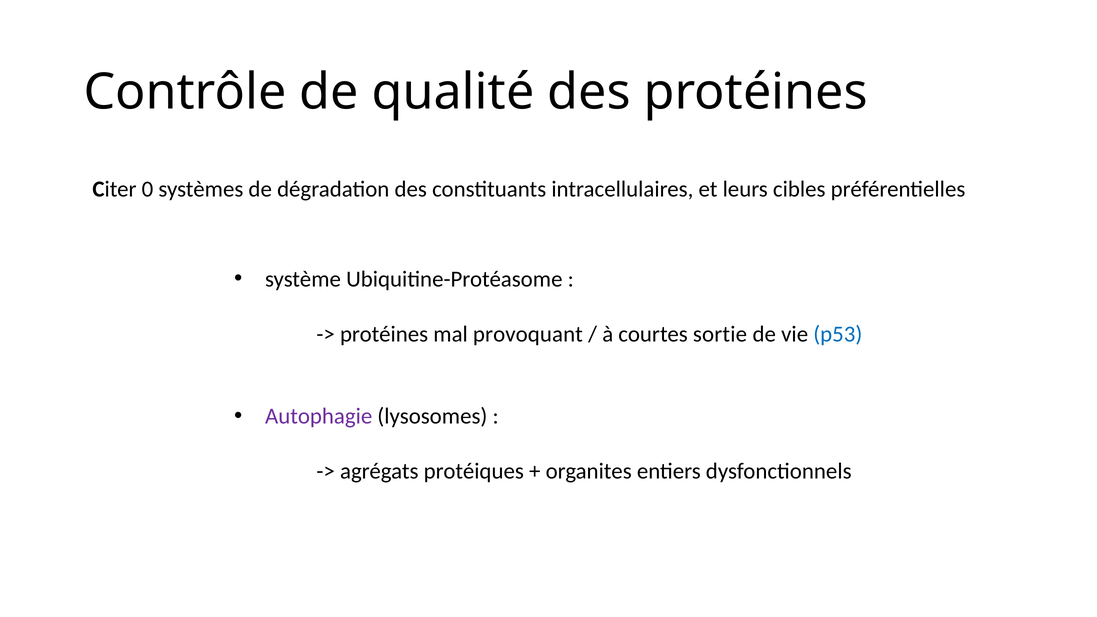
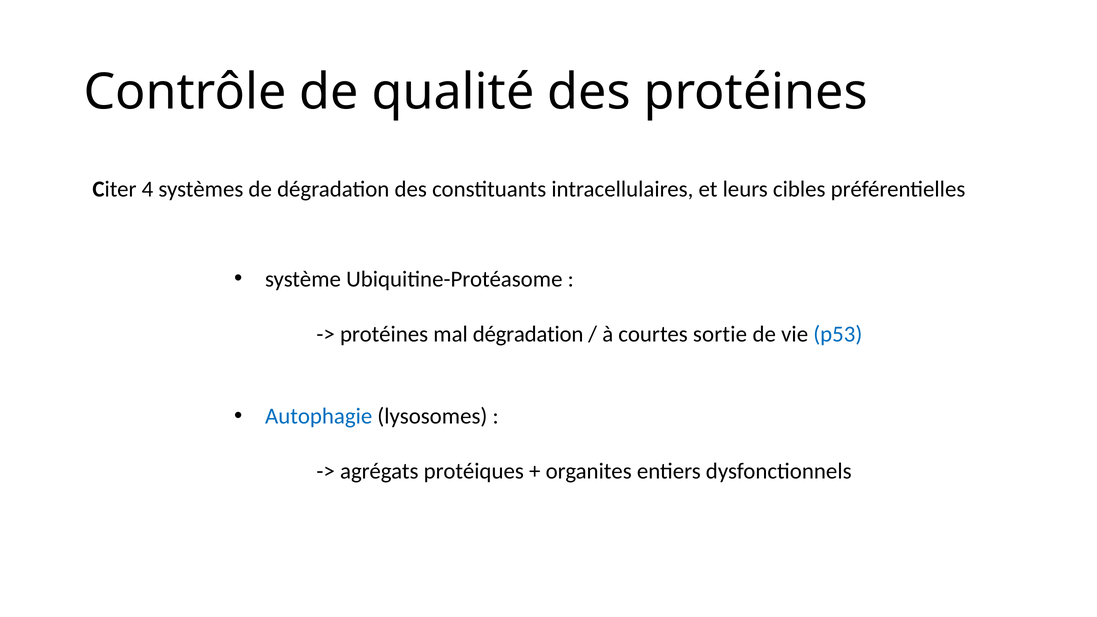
0: 0 -> 4
mal provoquant: provoquant -> dégradation
Autophagie colour: purple -> blue
